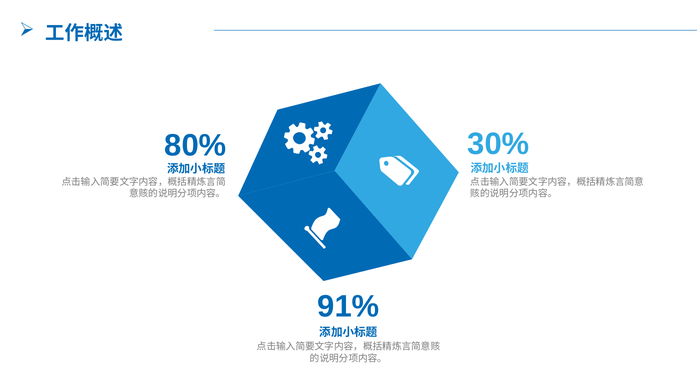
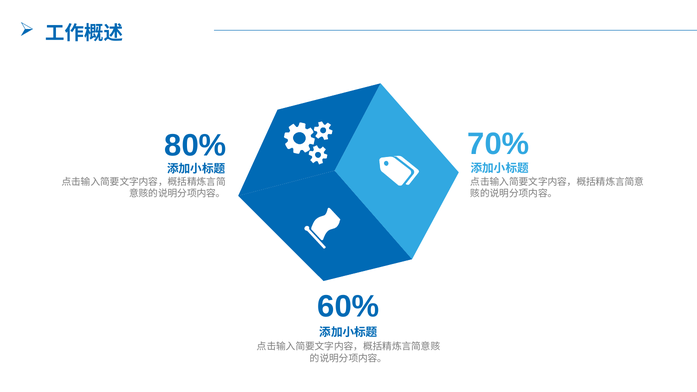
30%: 30% -> 70%
91%: 91% -> 60%
